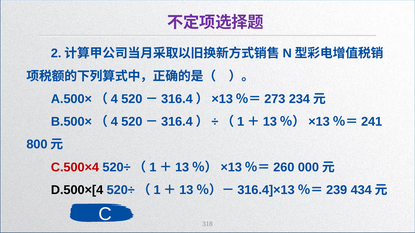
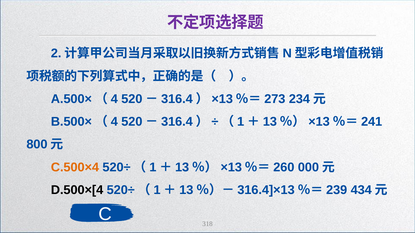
C.500×4 colour: red -> orange
